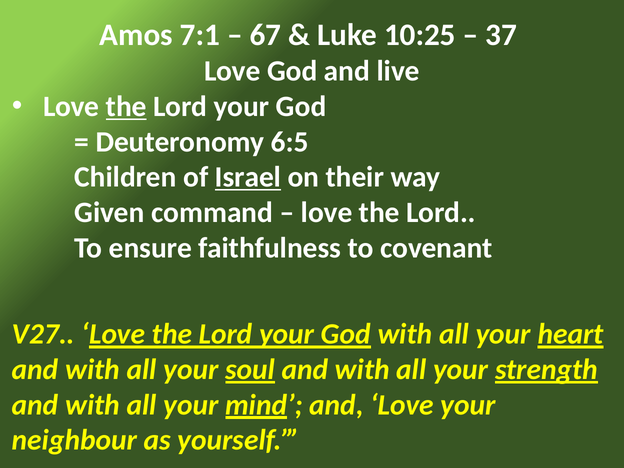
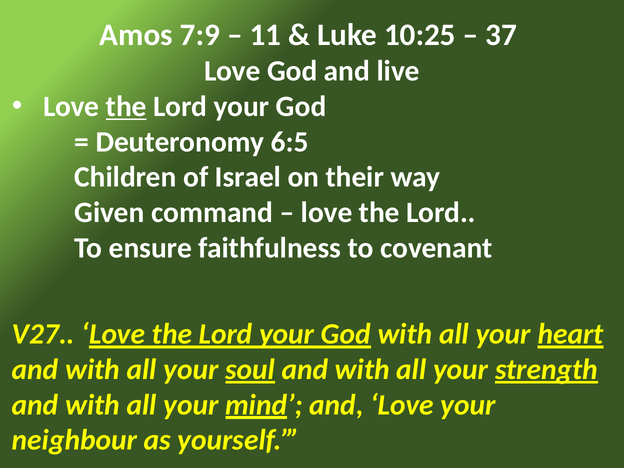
7:1: 7:1 -> 7:9
67: 67 -> 11
Israel underline: present -> none
